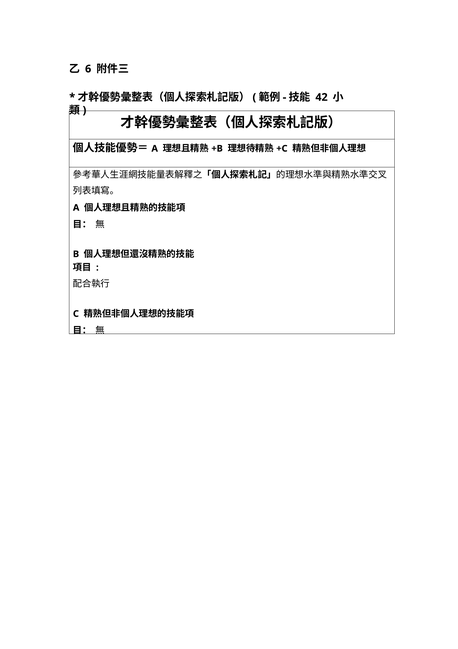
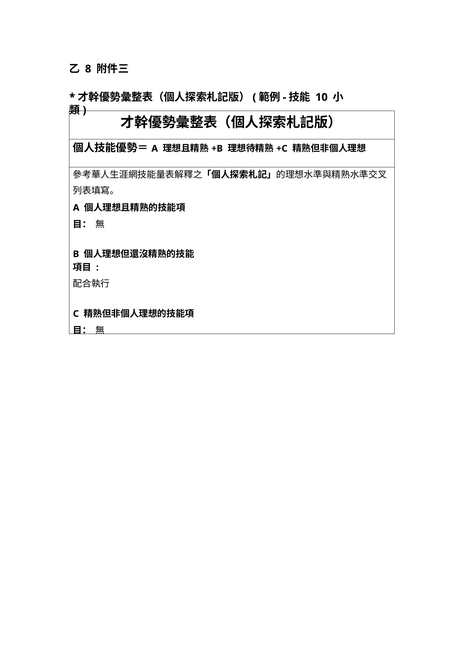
6: 6 -> 8
42: 42 -> 10
